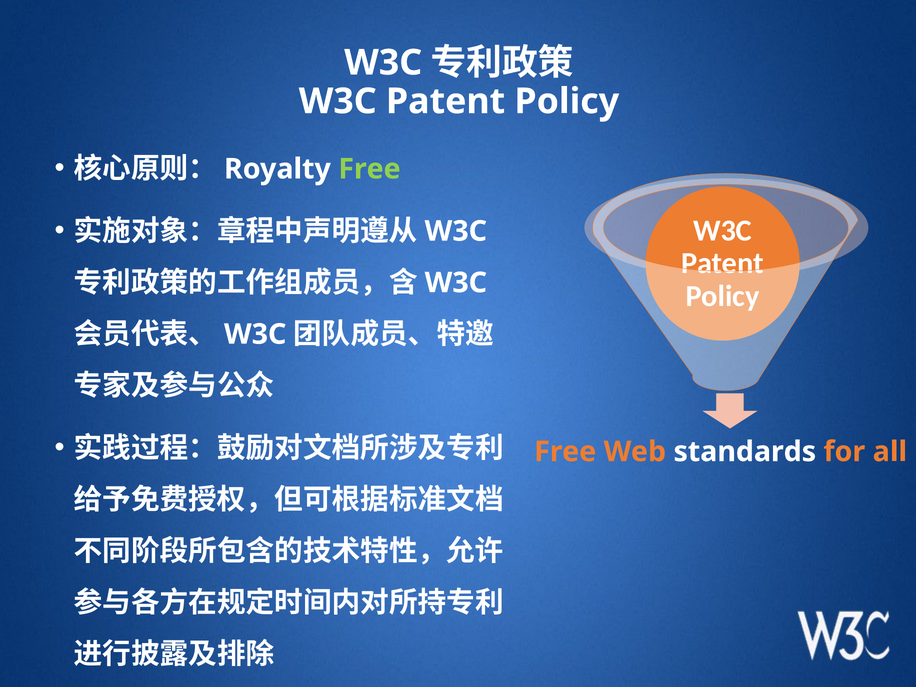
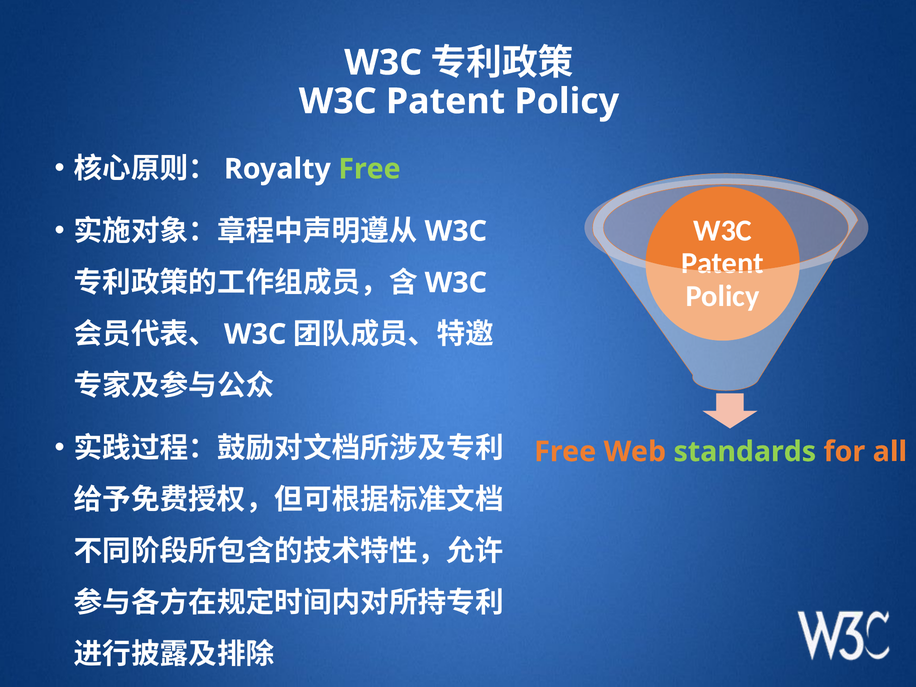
standards colour: white -> light green
